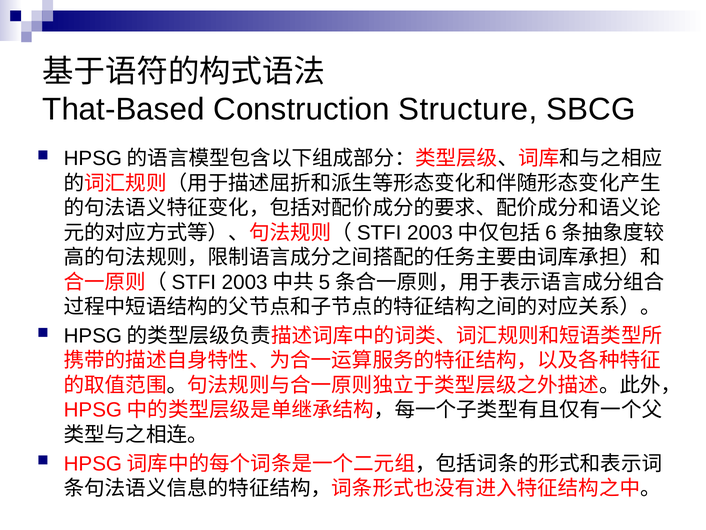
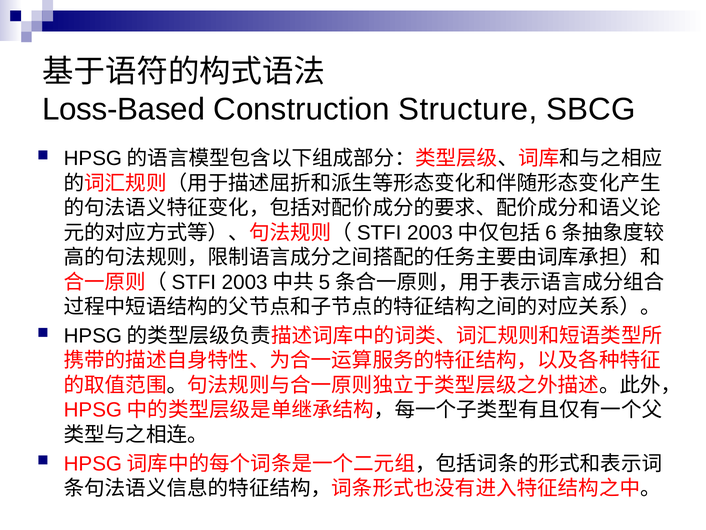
That-Based: That-Based -> Loss-Based
